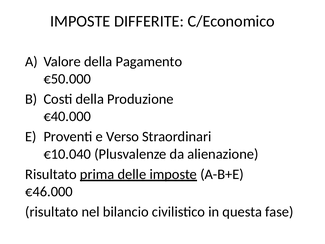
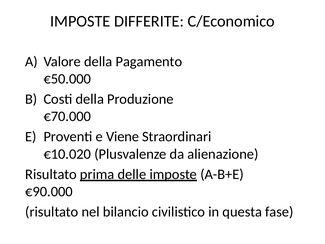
€40.000: €40.000 -> €70.000
Verso: Verso -> Viene
€10.040: €10.040 -> €10.020
€46.000: €46.000 -> €90.000
